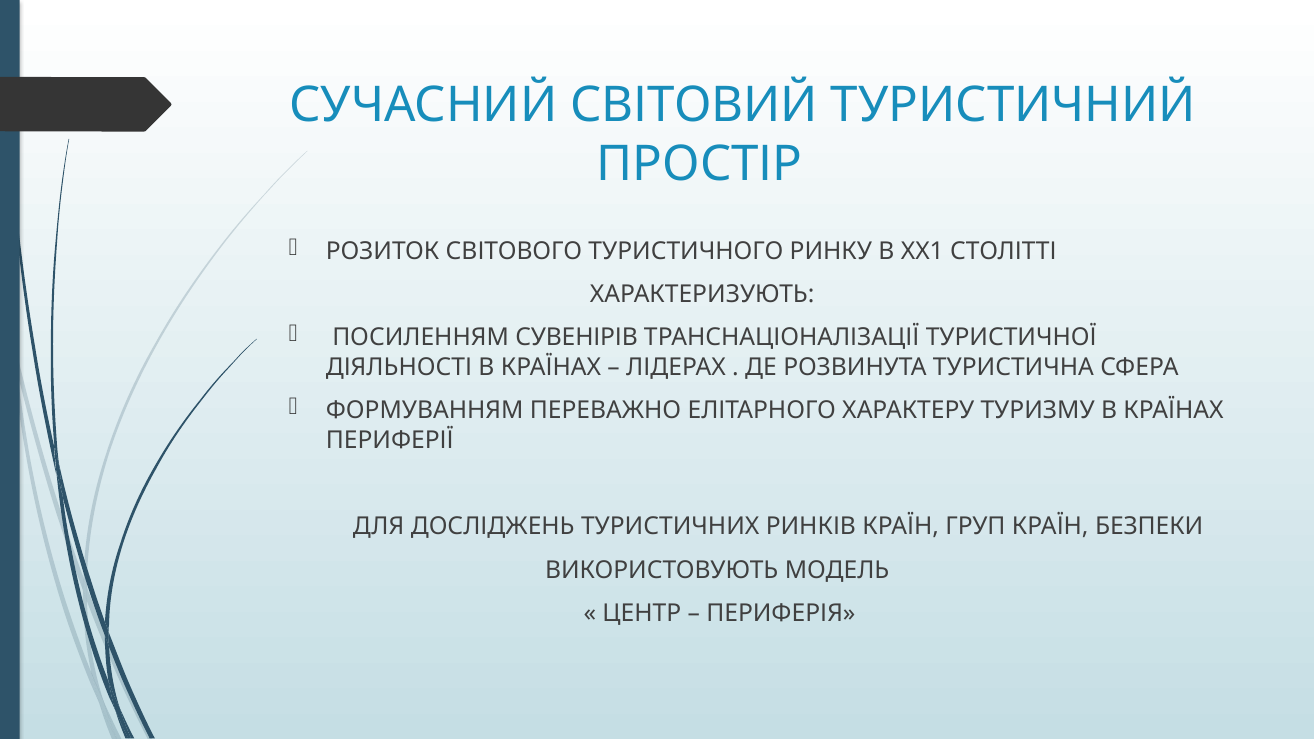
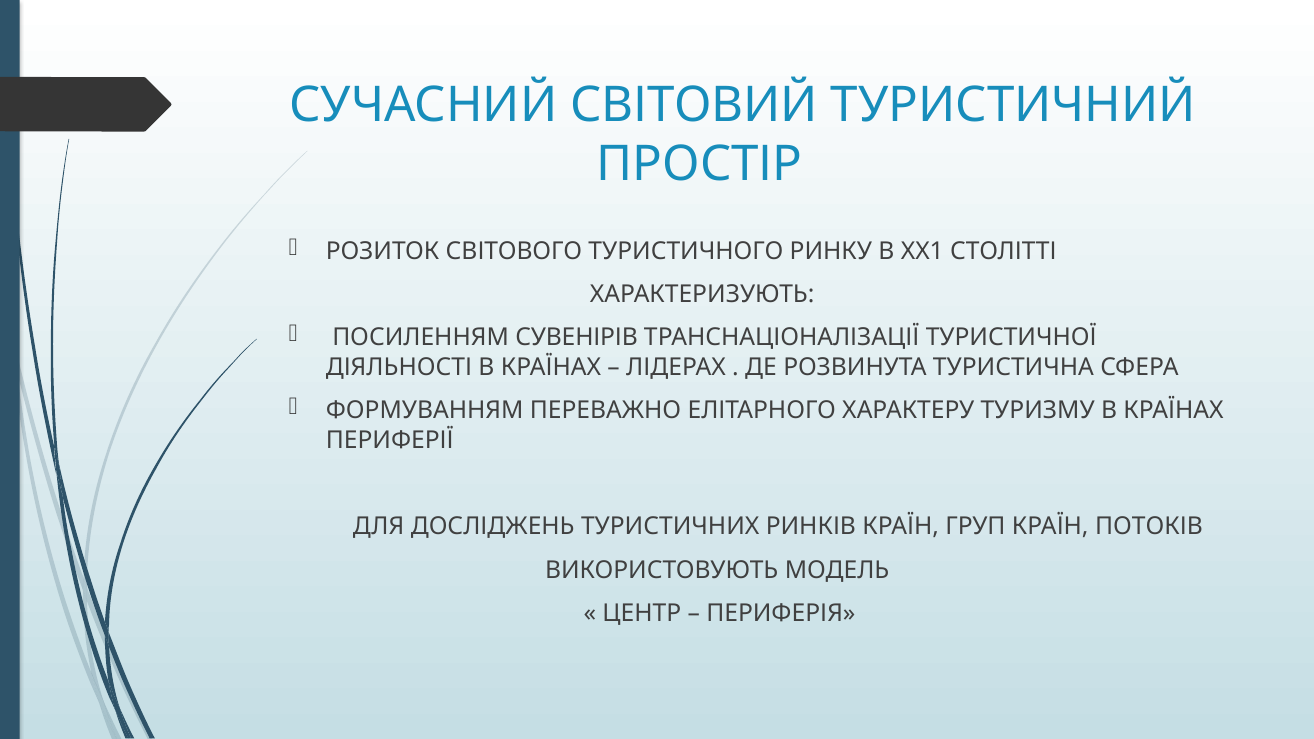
БЕЗПЕКИ: БЕЗПЕКИ -> ПОТОКІВ
